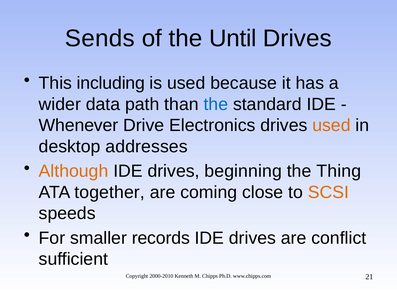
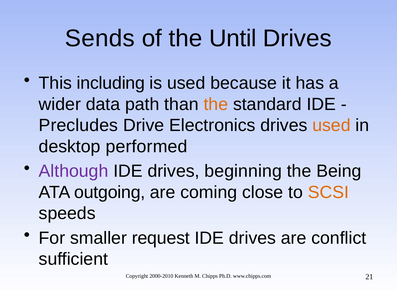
the at (216, 104) colour: blue -> orange
Whenever: Whenever -> Precludes
addresses: addresses -> performed
Although colour: orange -> purple
Thing: Thing -> Being
together: together -> outgoing
records: records -> request
